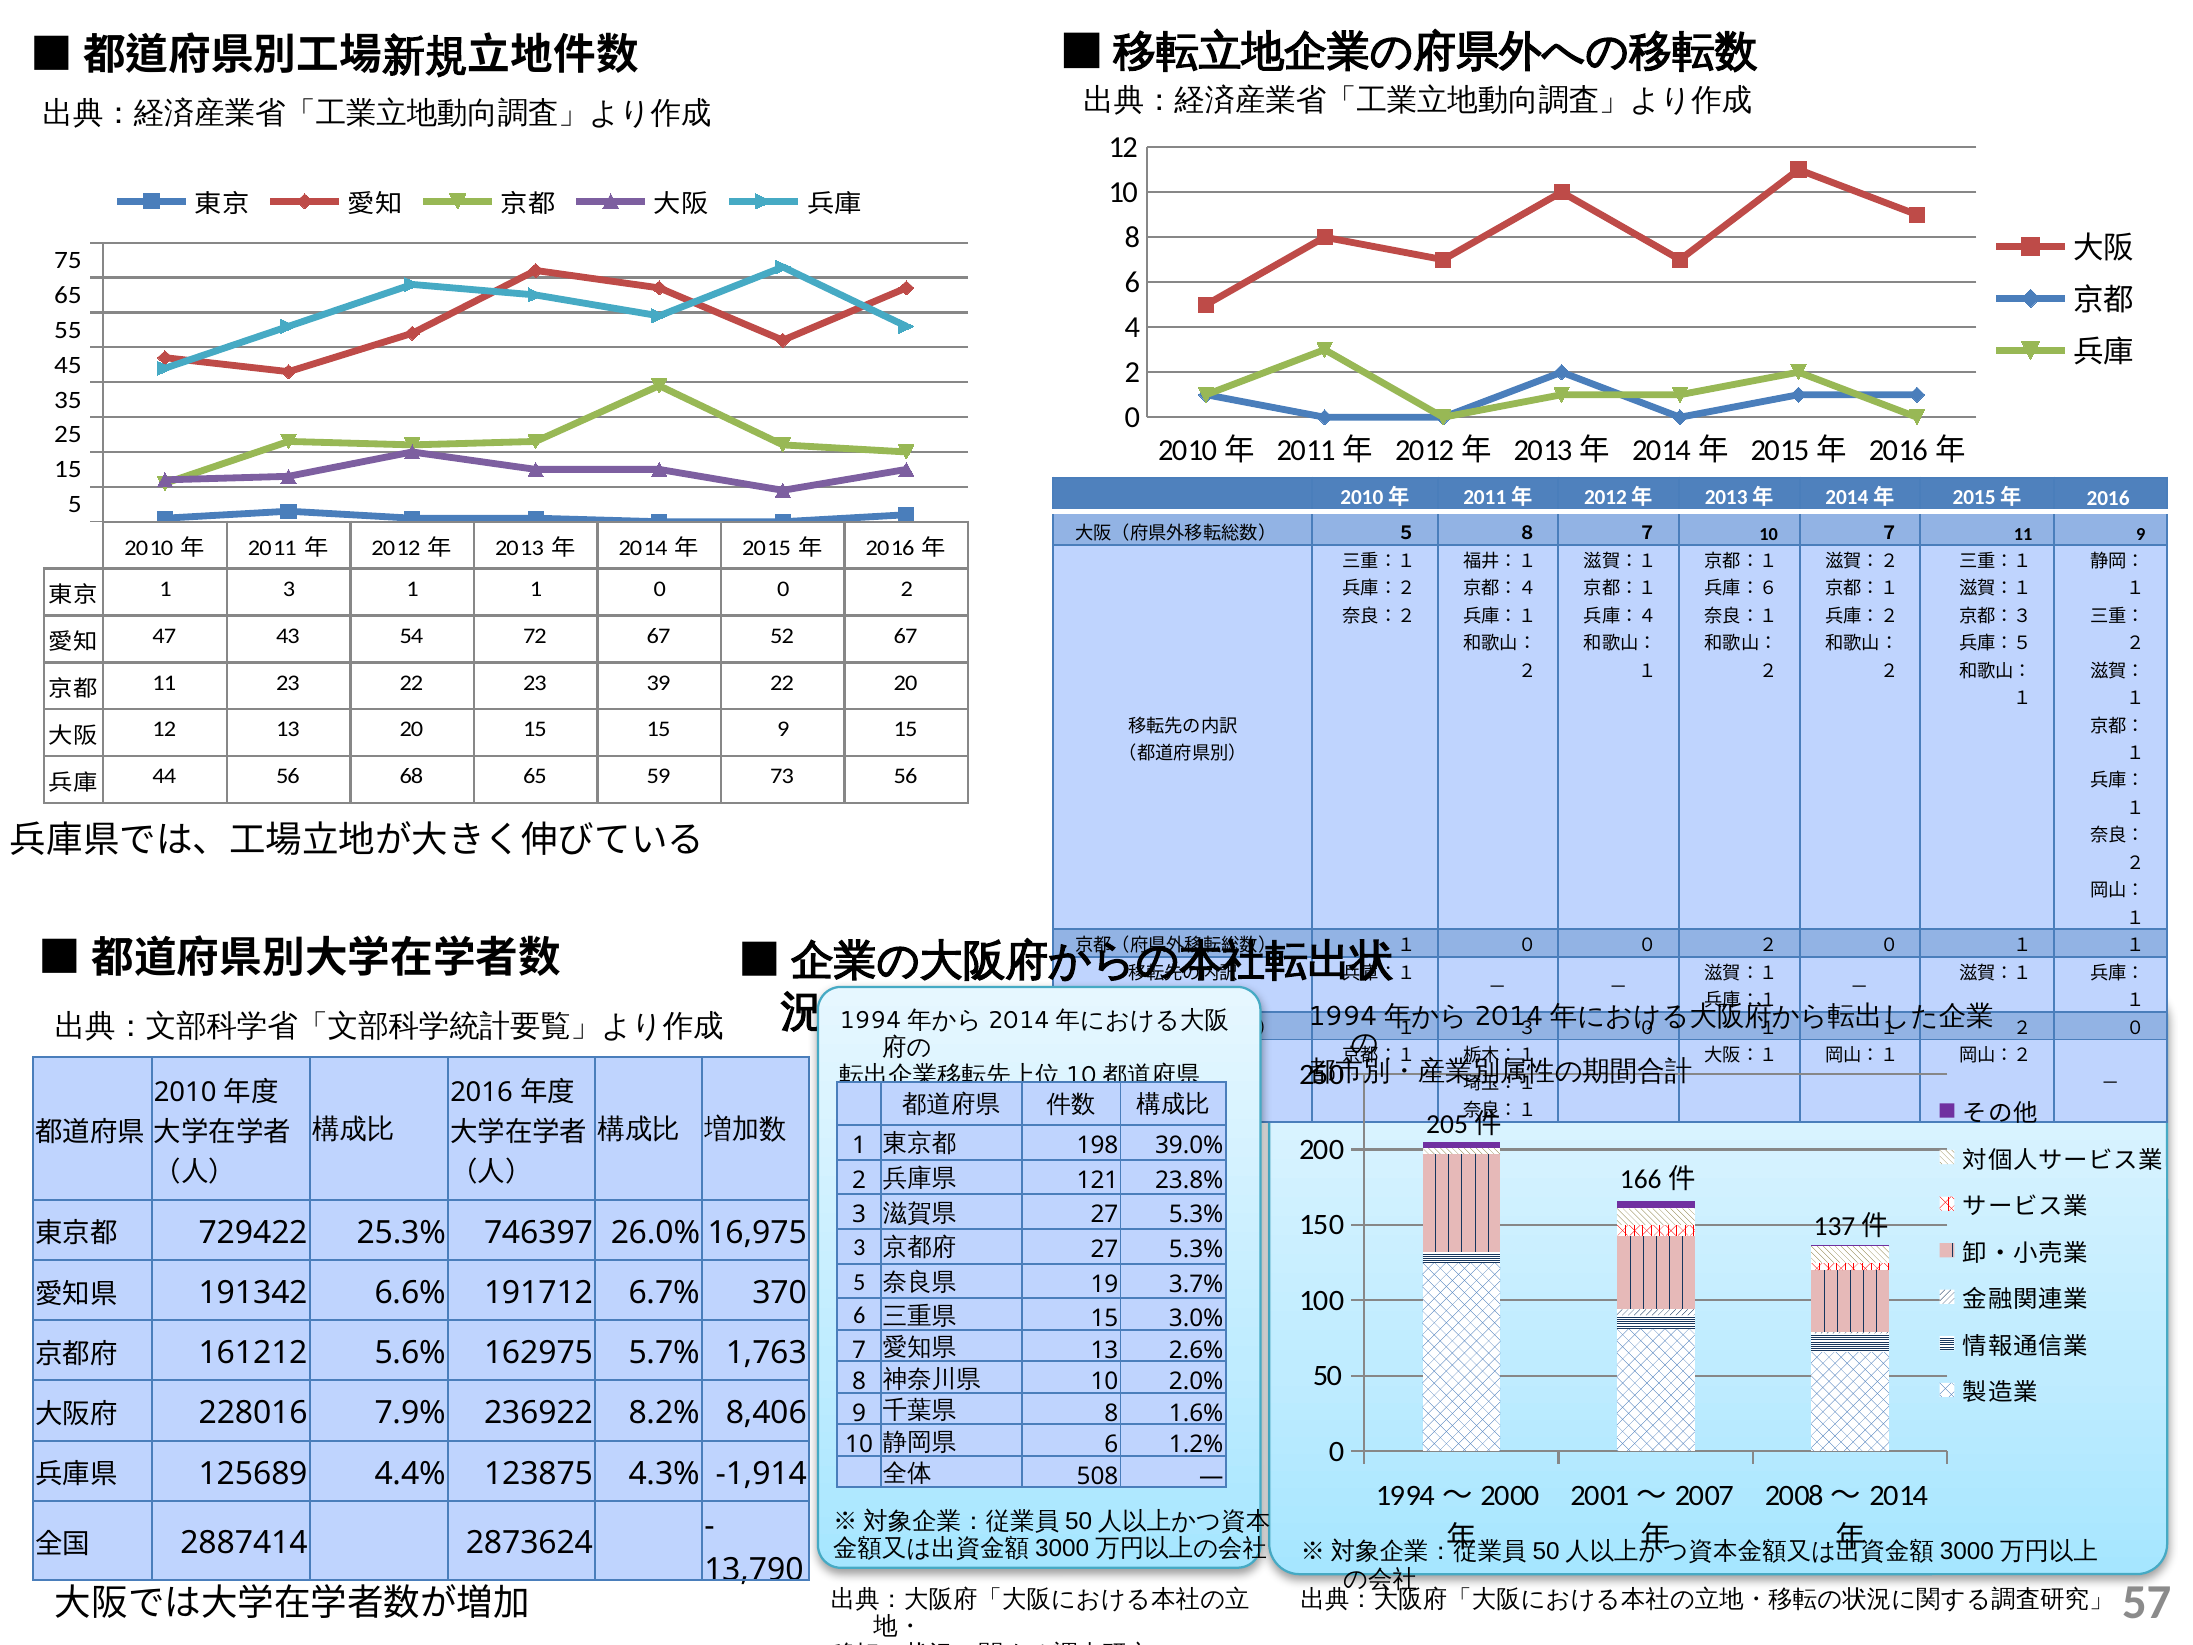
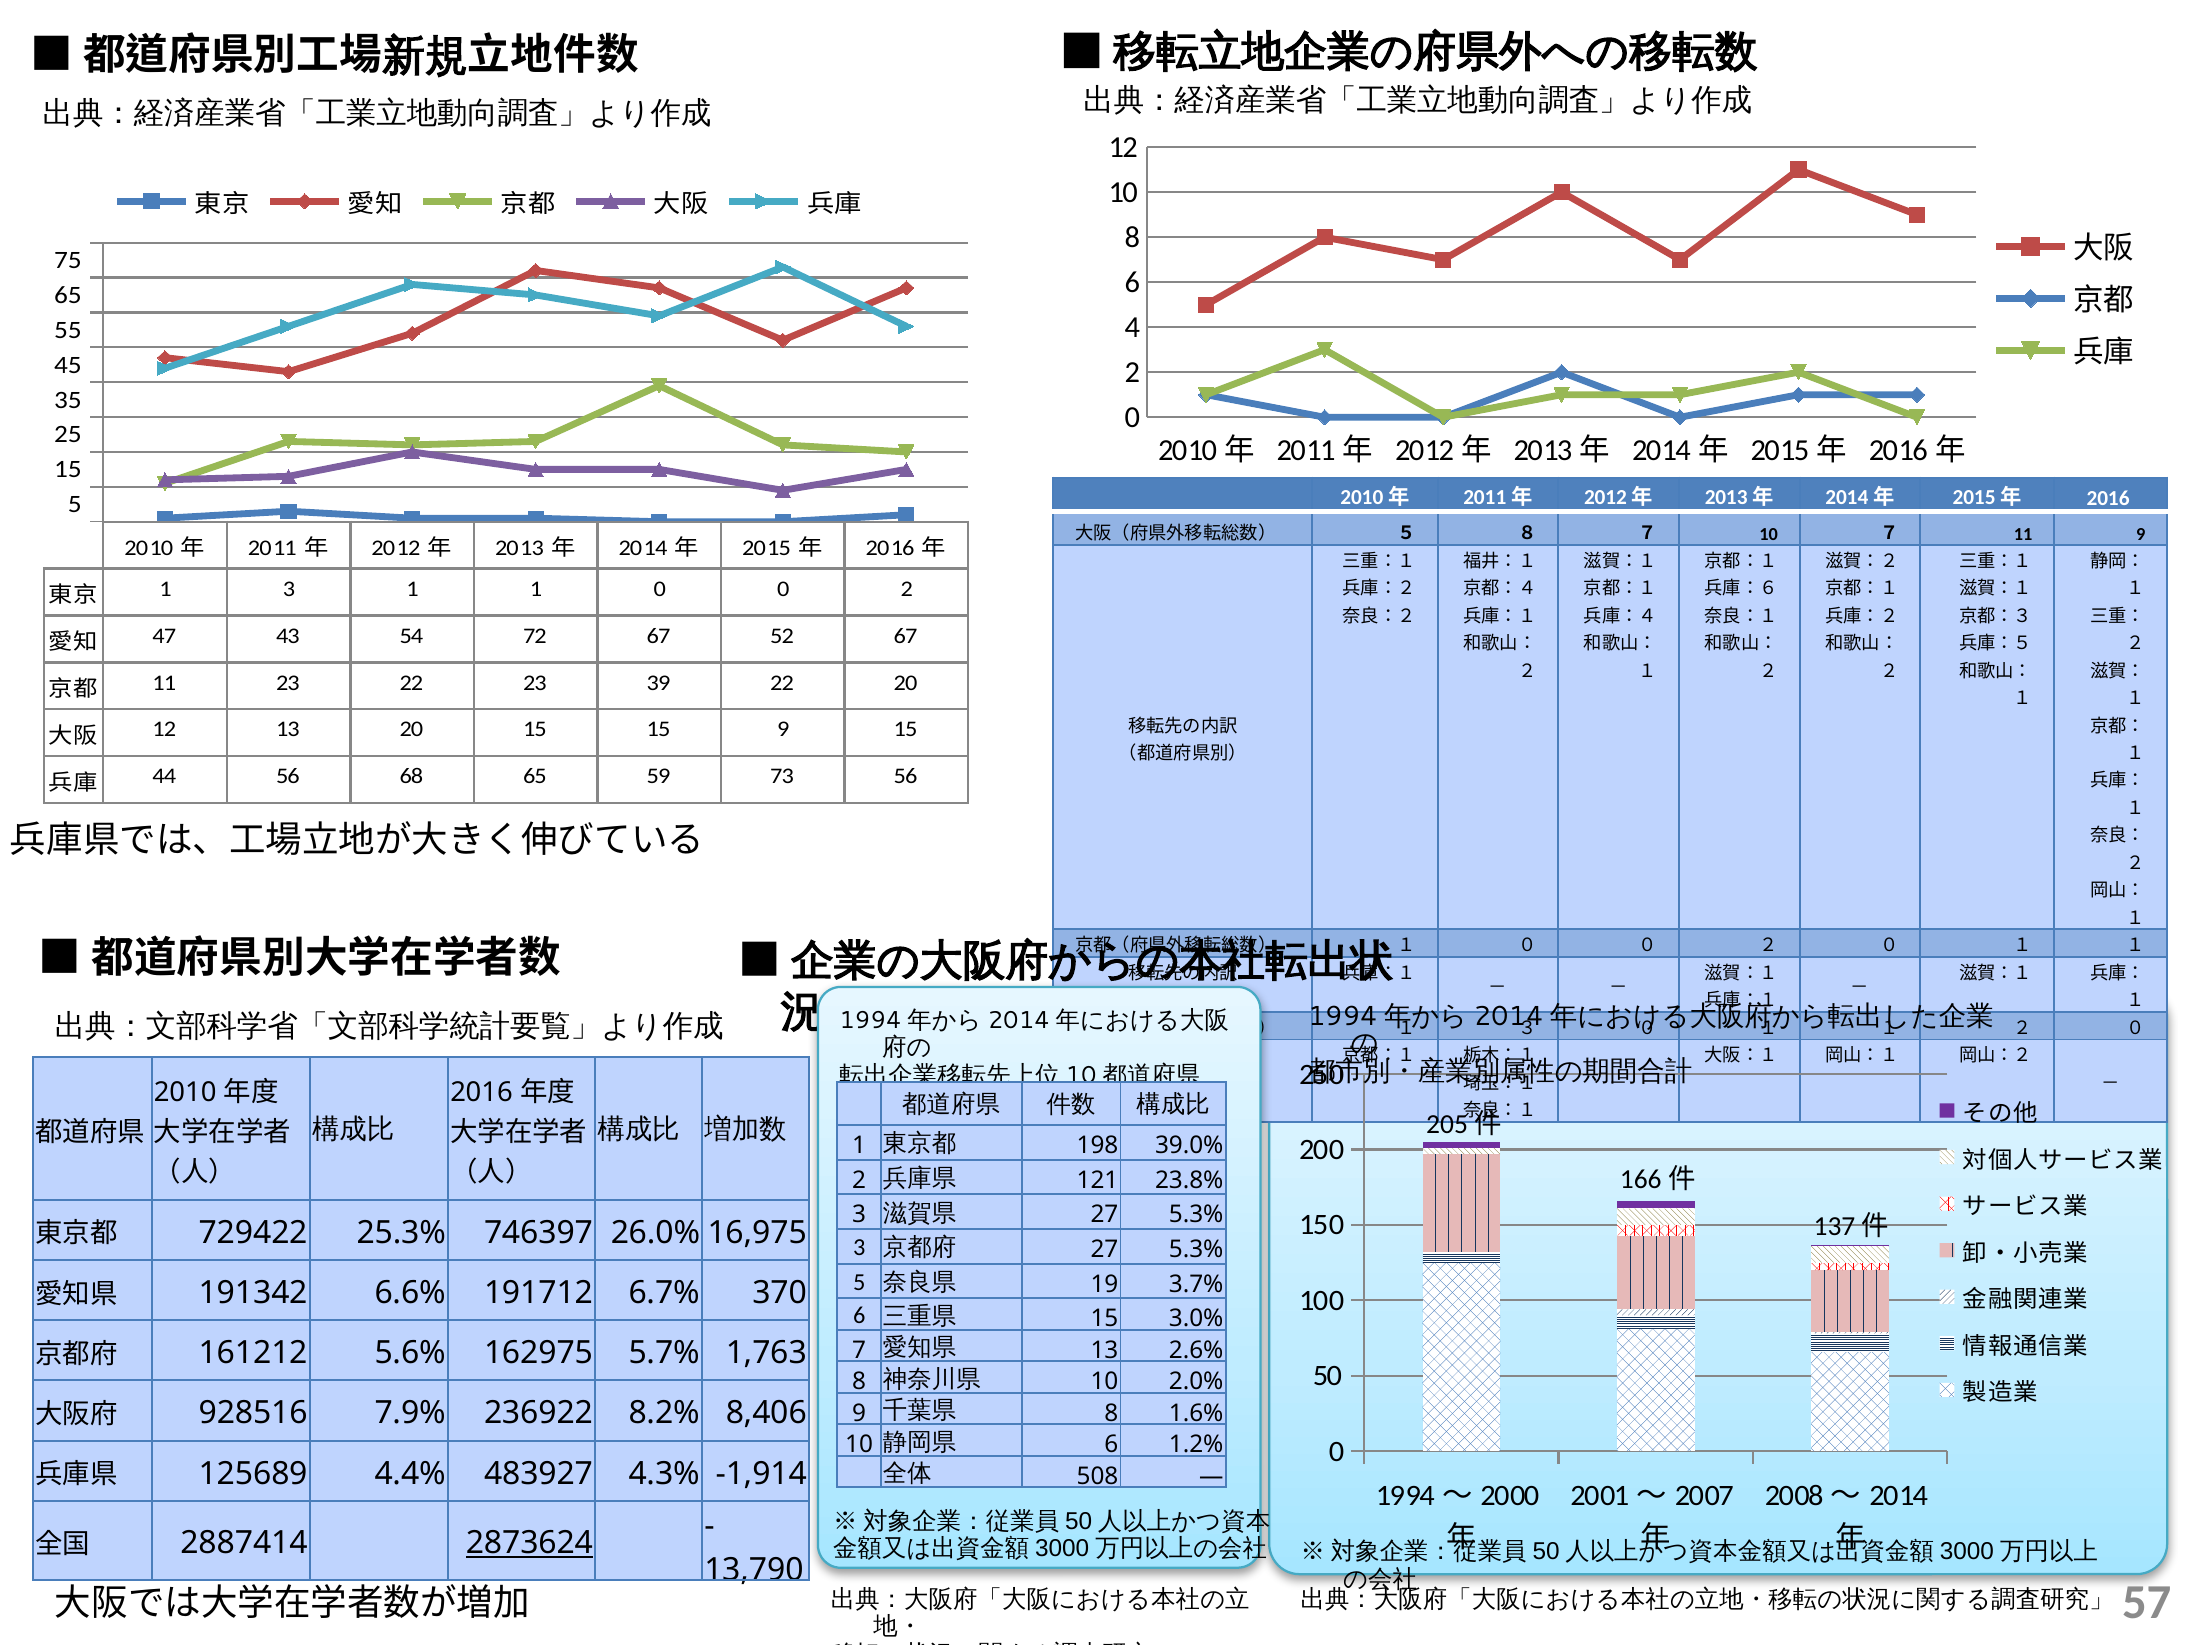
228016: 228016 -> 928516
123875: 123875 -> 483927
2873624 underline: none -> present
